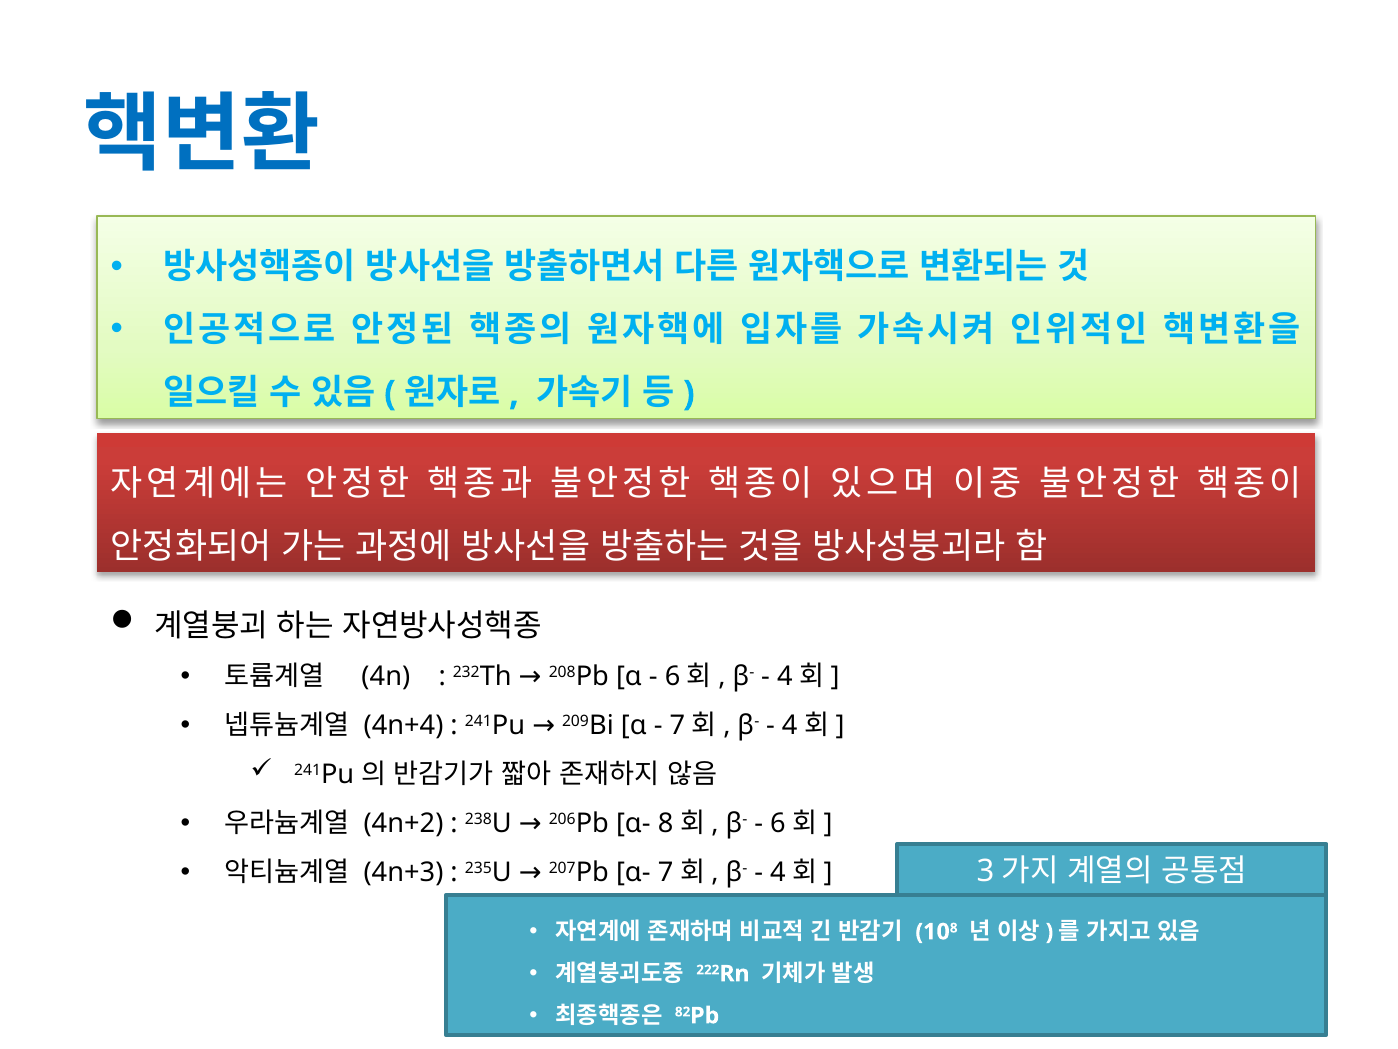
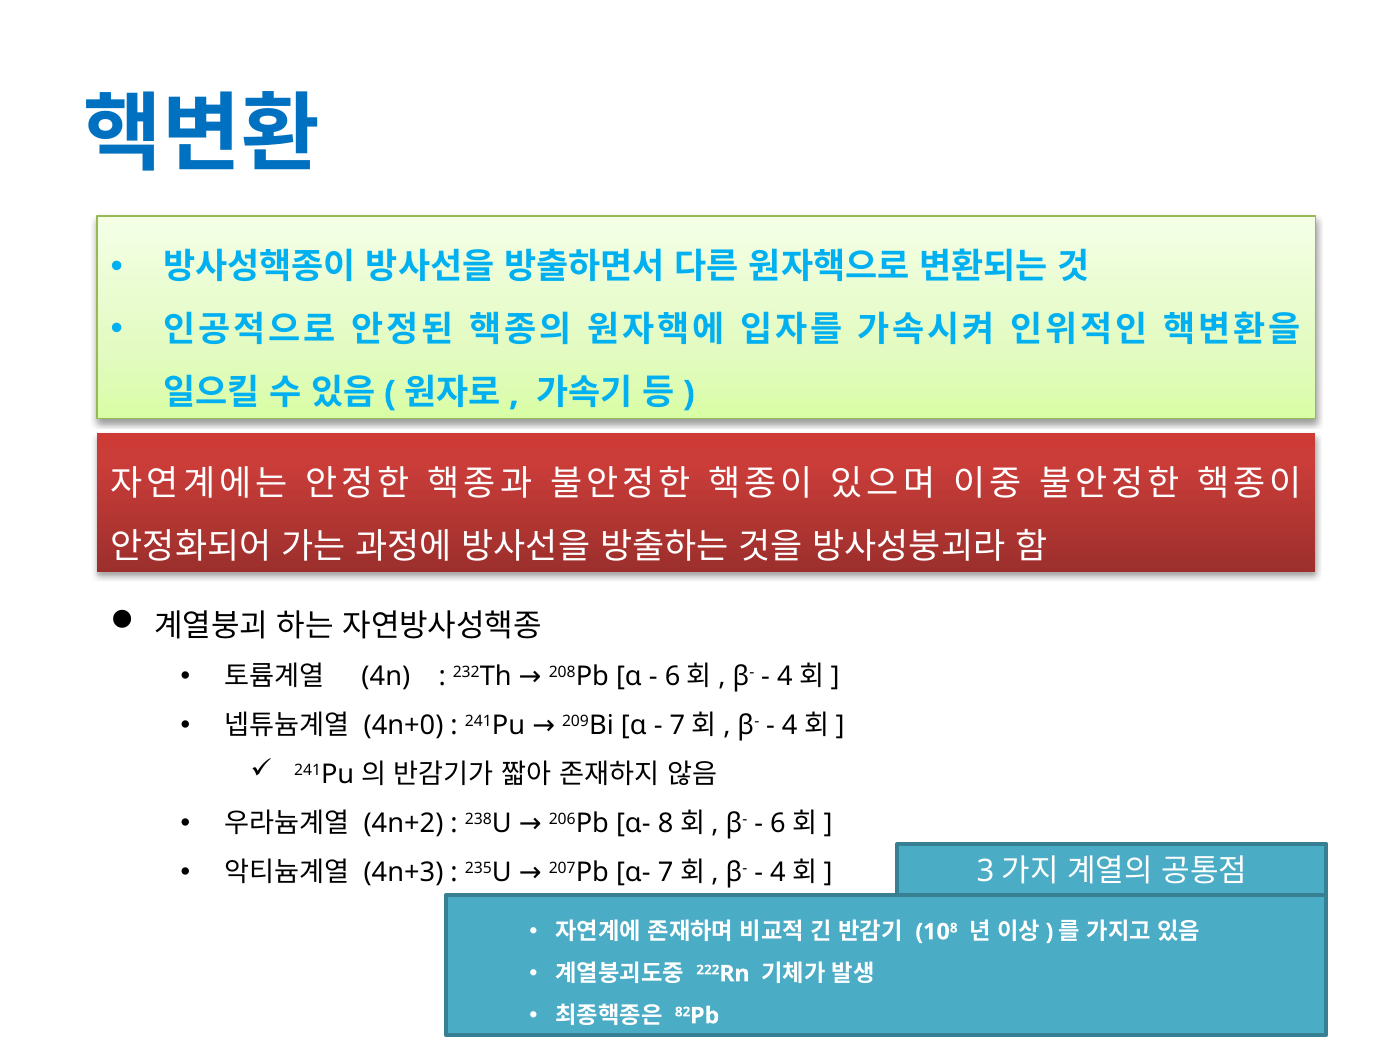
4n+4: 4n+4 -> 4n+0
